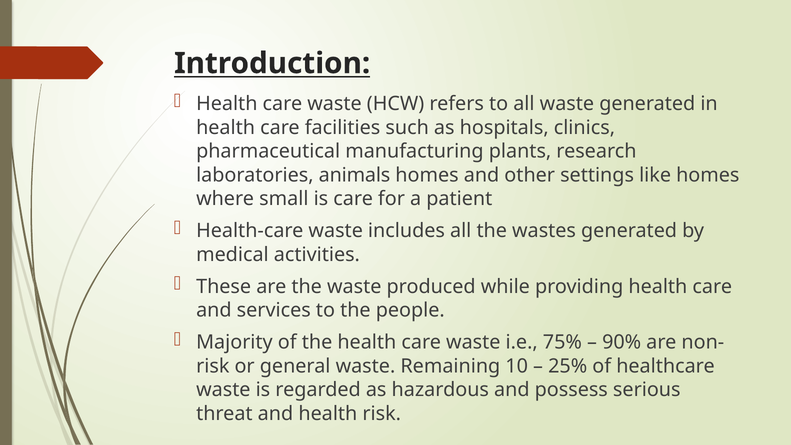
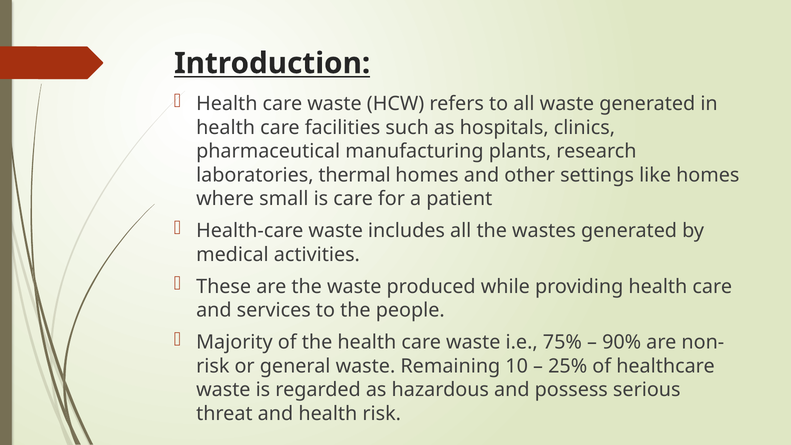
animals: animals -> thermal
